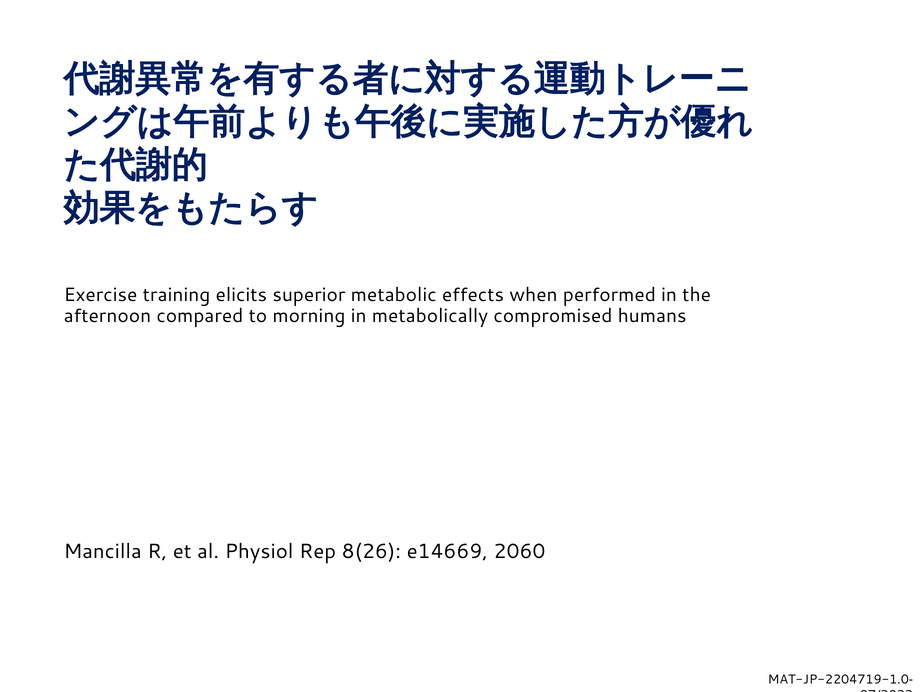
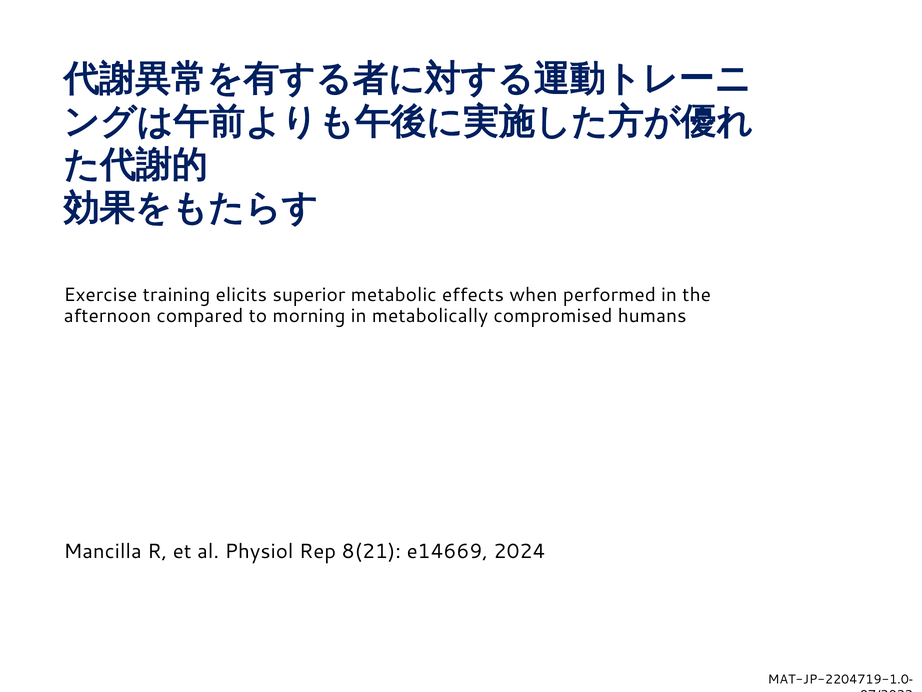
8(26: 8(26 -> 8(21
2060: 2060 -> 2024
